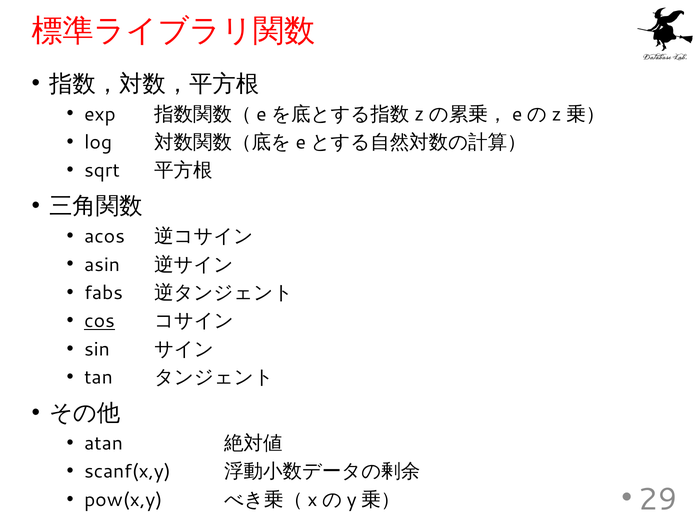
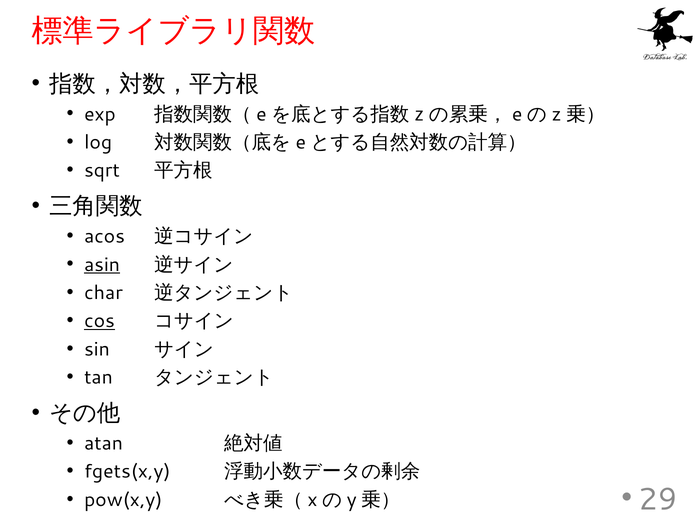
asin underline: none -> present
fabs: fabs -> char
scanf(x,y: scanf(x,y -> fgets(x,y
